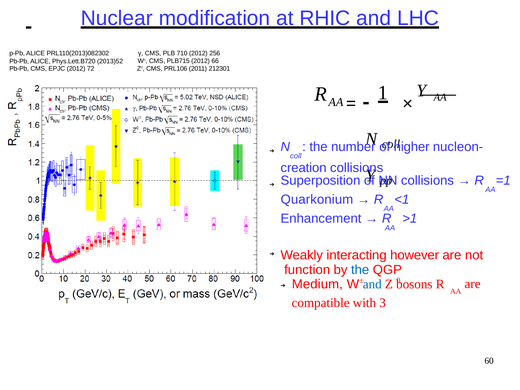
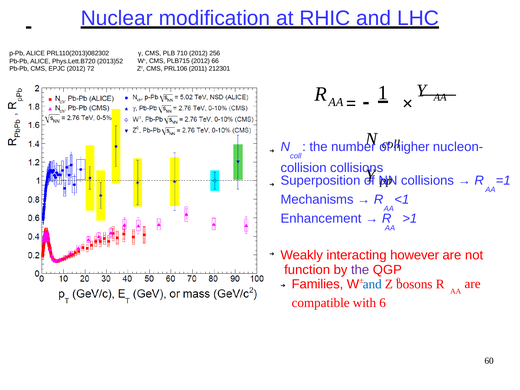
creation: creation -> collision
Quarkonium: Quarkonium -> Mechanisms
the at (360, 269) colour: blue -> purple
Medium: Medium -> Families
3: 3 -> 6
